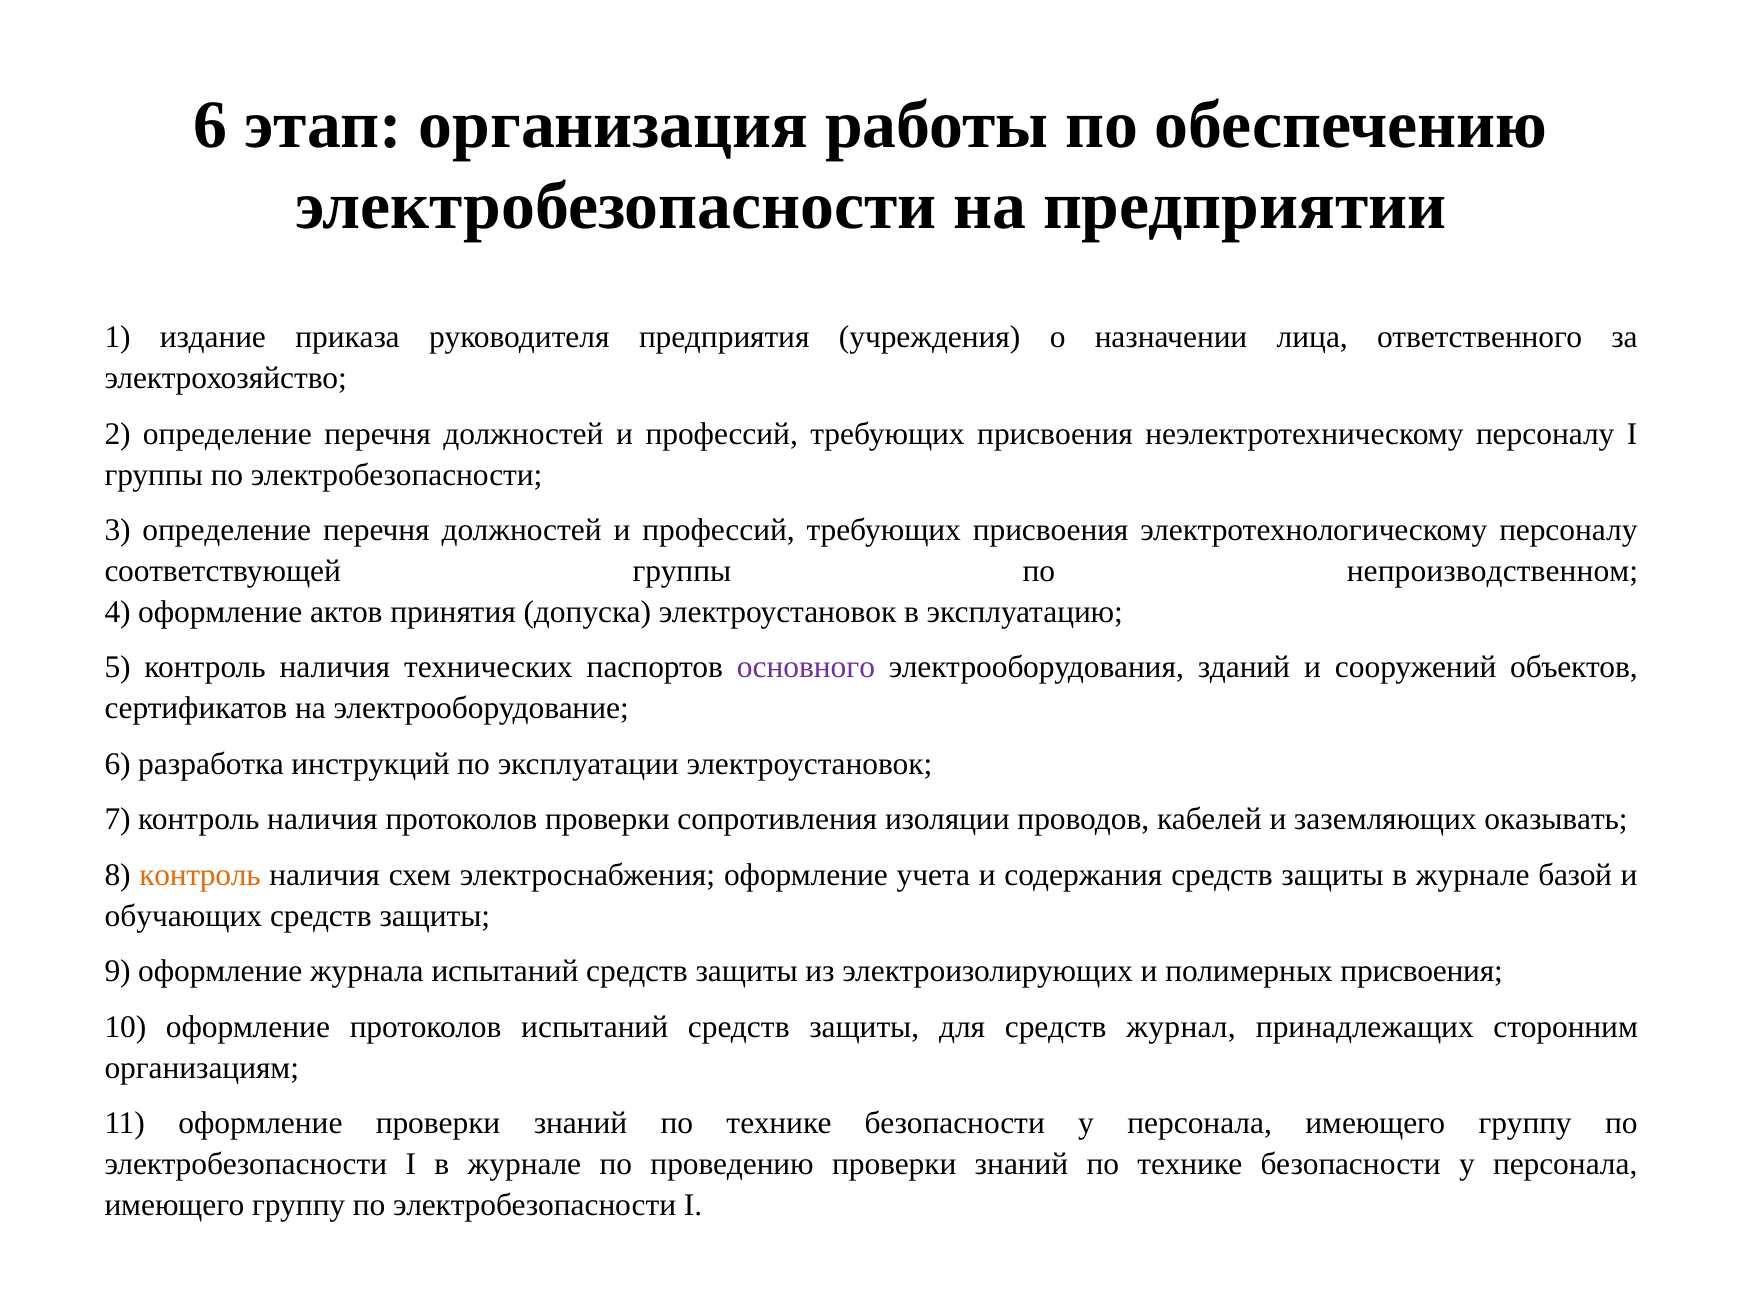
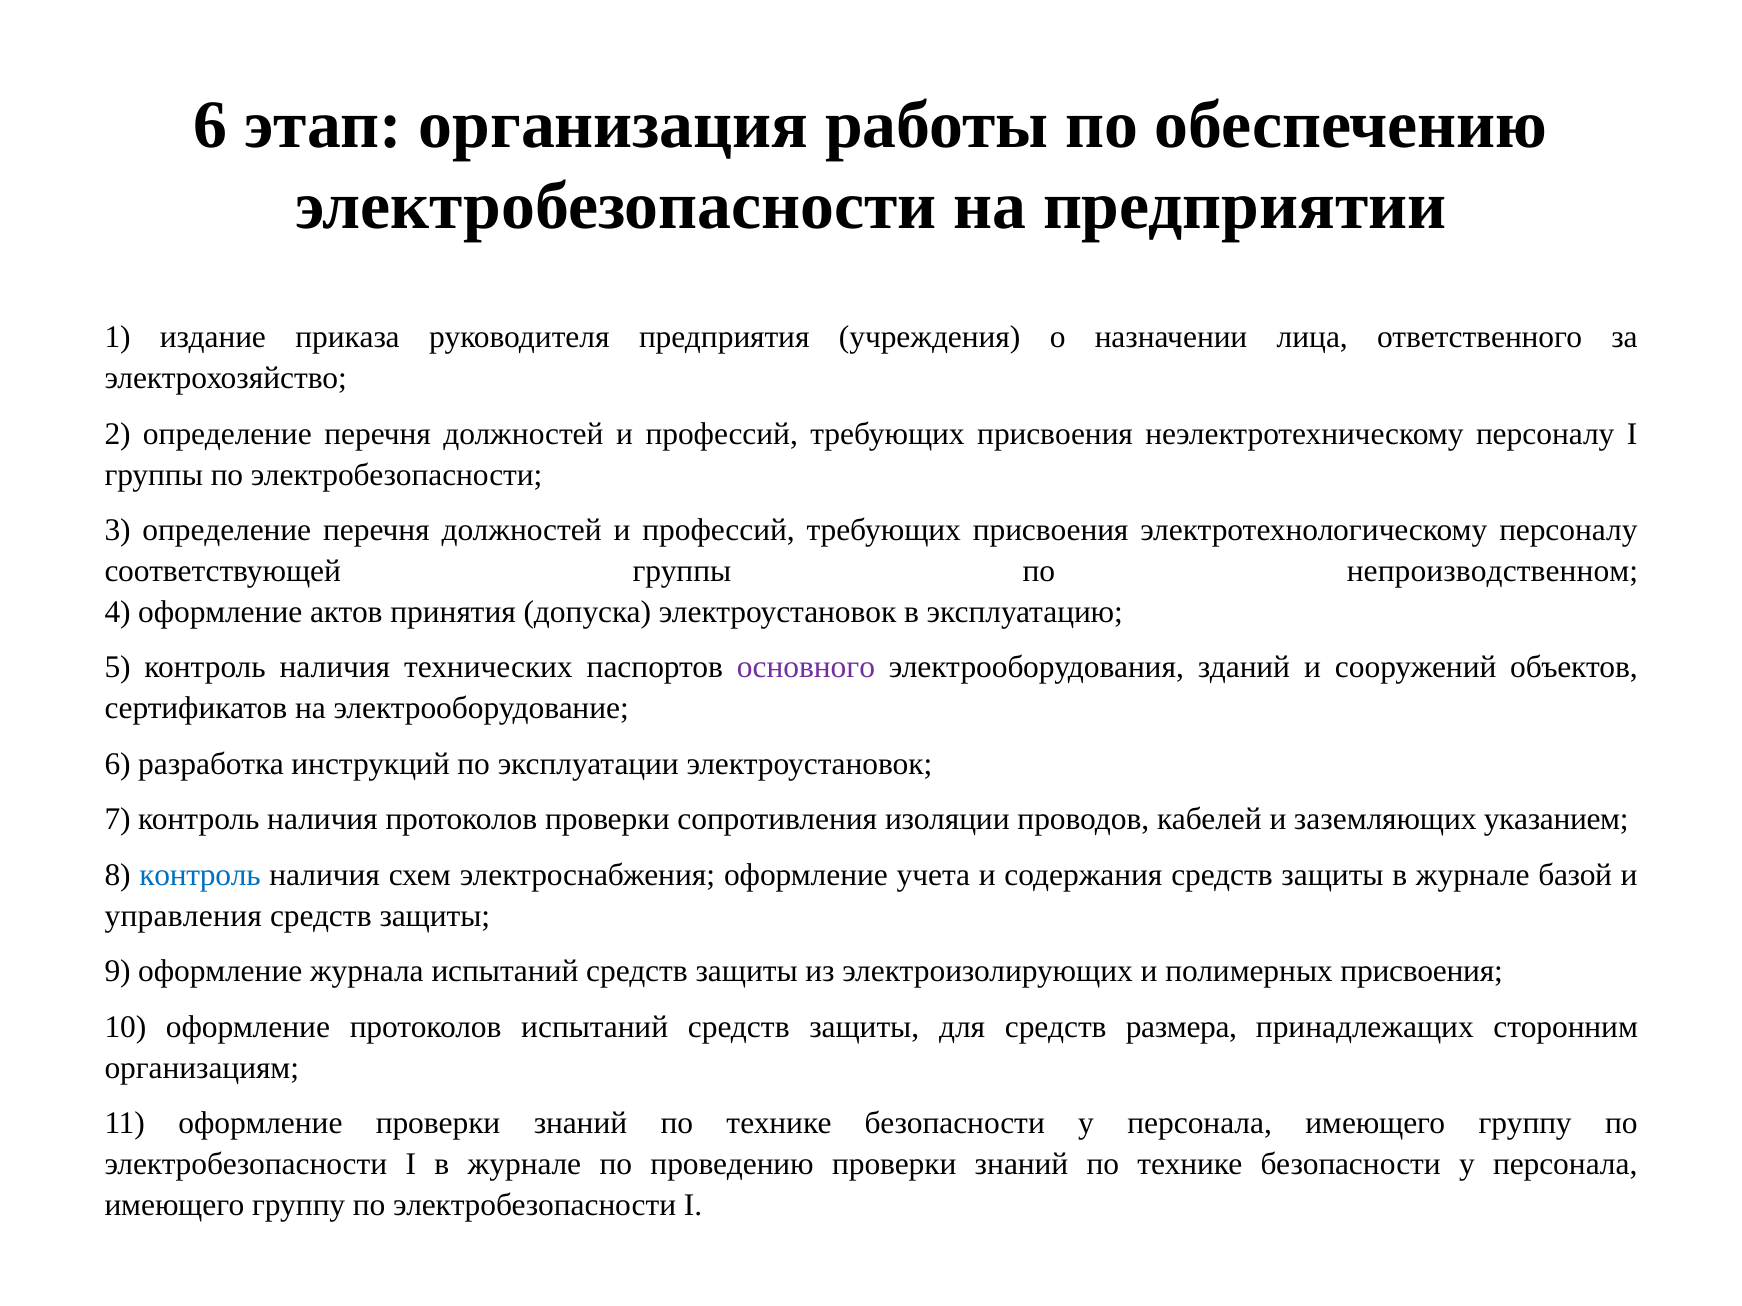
оказывать: оказывать -> указанием
контроль at (200, 875) colour: orange -> blue
обучающих: обучающих -> управления
журнал: журнал -> размера
